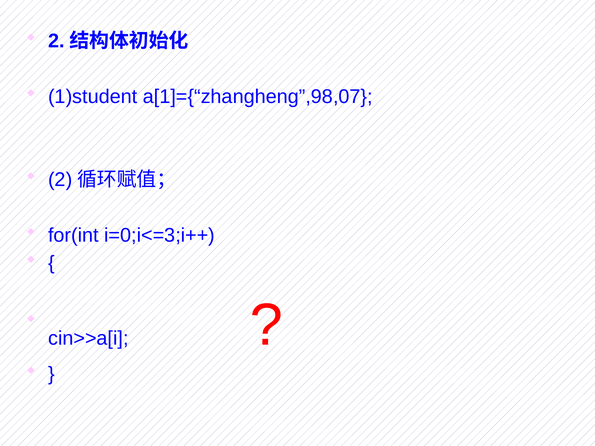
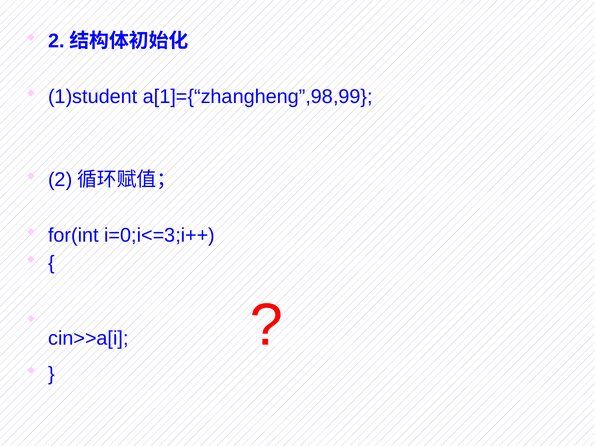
a[1]={“zhangheng”,98,07: a[1]={“zhangheng”,98,07 -> a[1]={“zhangheng”,98,99
